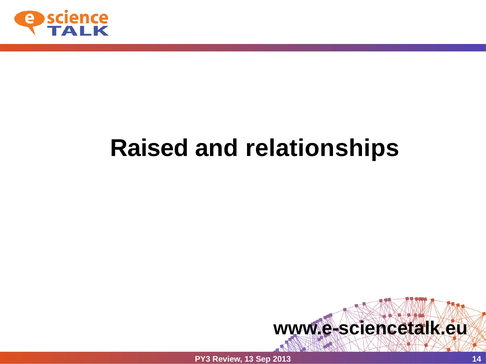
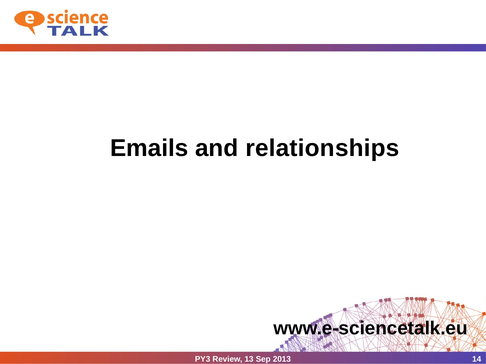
Raised: Raised -> Emails
